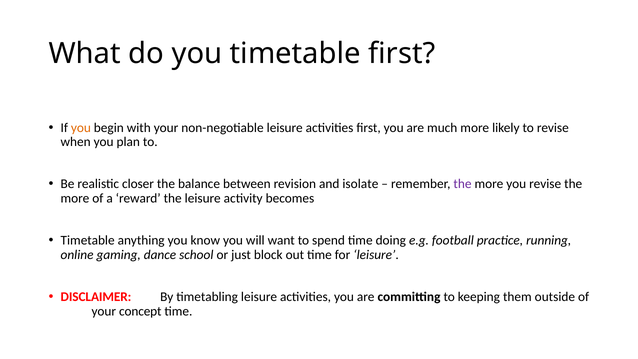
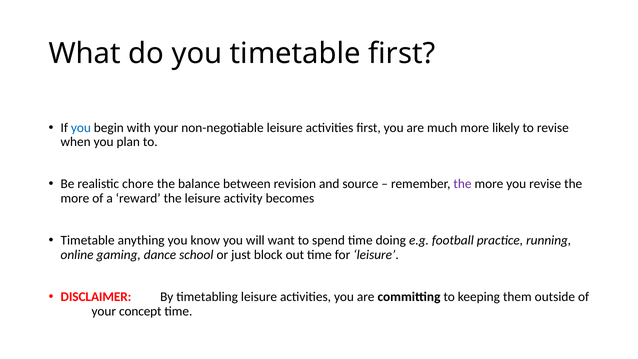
you at (81, 128) colour: orange -> blue
closer: closer -> chore
isolate: isolate -> source
